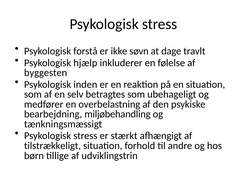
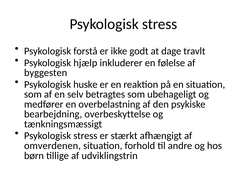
søvn: søvn -> godt
inden: inden -> huske
miljøbehandling: miljøbehandling -> overbeskyttelse
tilstrækkeligt: tilstrækkeligt -> omverdenen
